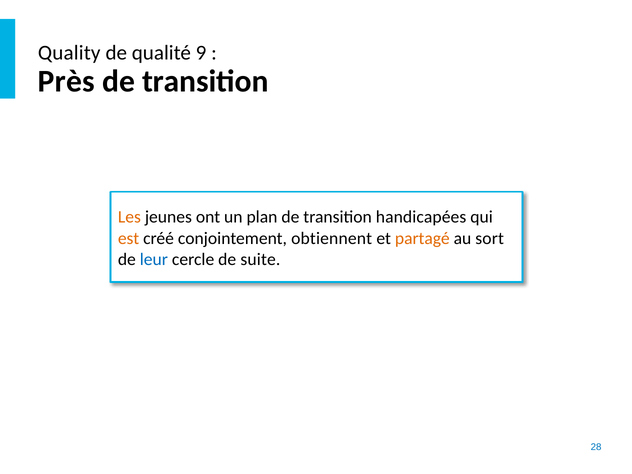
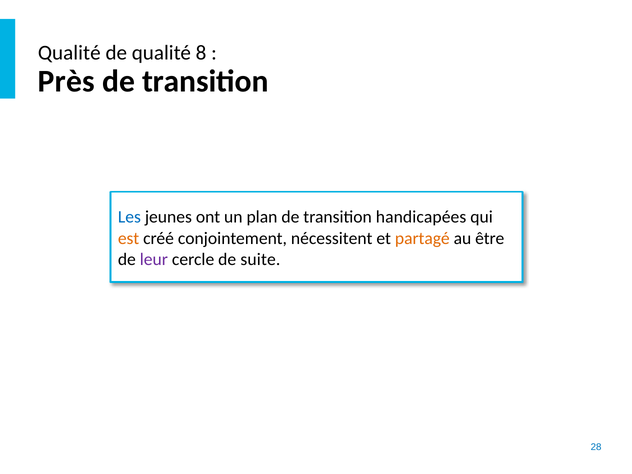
Quality at (69, 53): Quality -> Qualité
9: 9 -> 8
Les colour: orange -> blue
obtiennent: obtiennent -> nécessitent
sort: sort -> être
leur colour: blue -> purple
